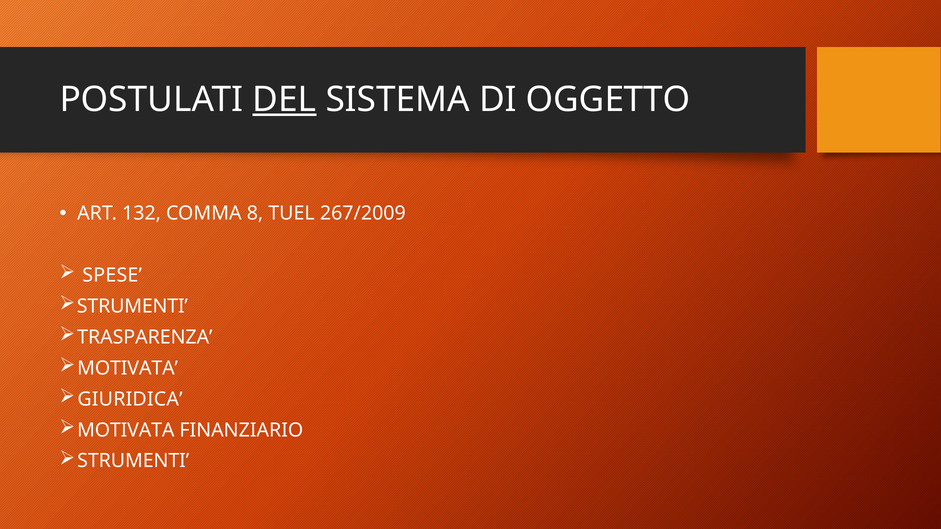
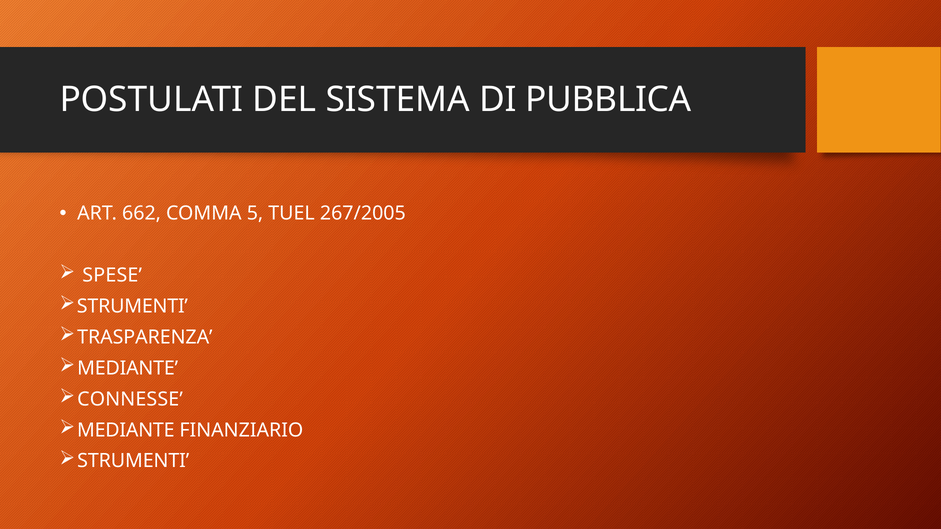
DEL underline: present -> none
OGGETTO: OGGETTO -> PUBBLICA
132: 132 -> 662
8: 8 -> 5
267/2009: 267/2009 -> 267/2005
MOTIVATA at (128, 368): MOTIVATA -> MEDIANTE
GIURIDICA: GIURIDICA -> CONNESSE
MOTIVATA at (126, 430): MOTIVATA -> MEDIANTE
